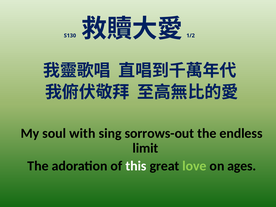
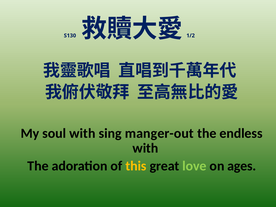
sorrows-out: sorrows-out -> manger-out
limit at (145, 148): limit -> with
this colour: white -> yellow
